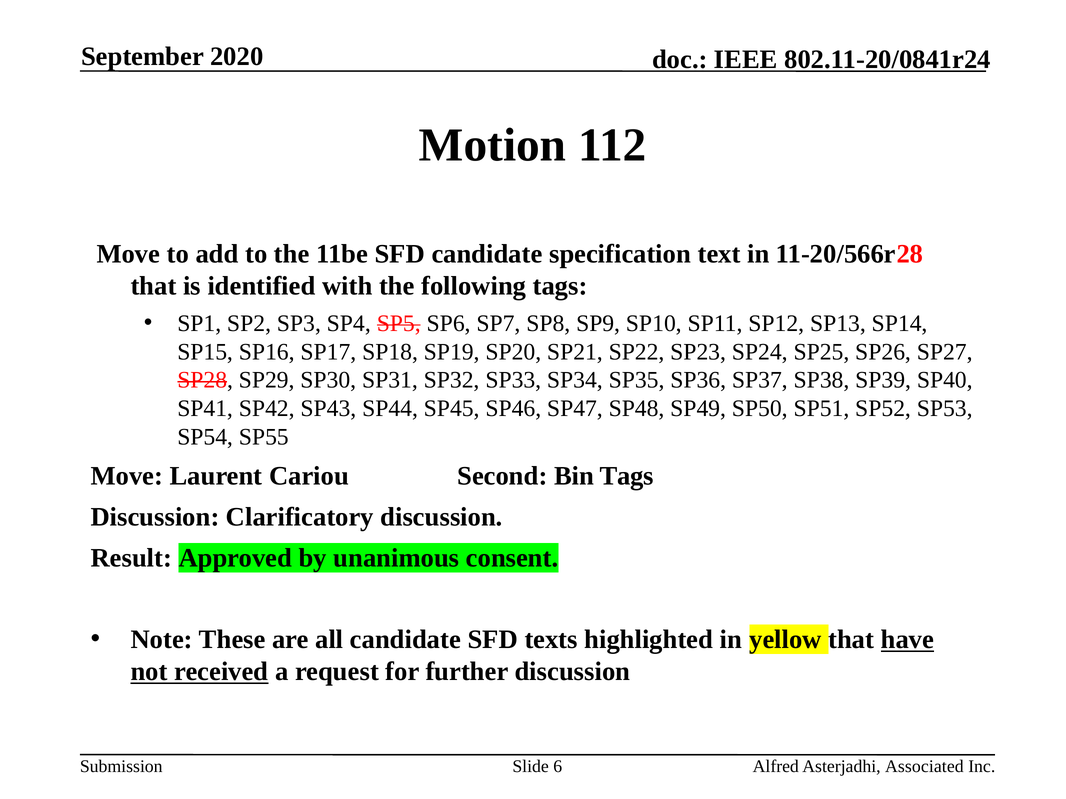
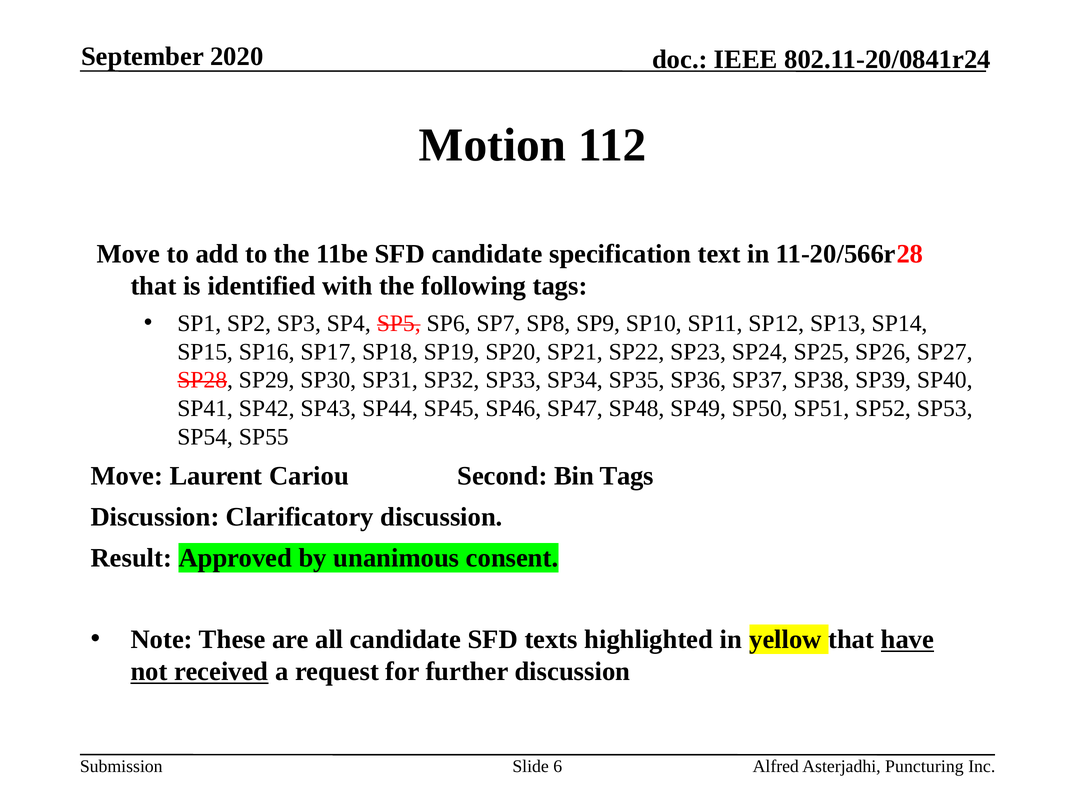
Associated: Associated -> Puncturing
